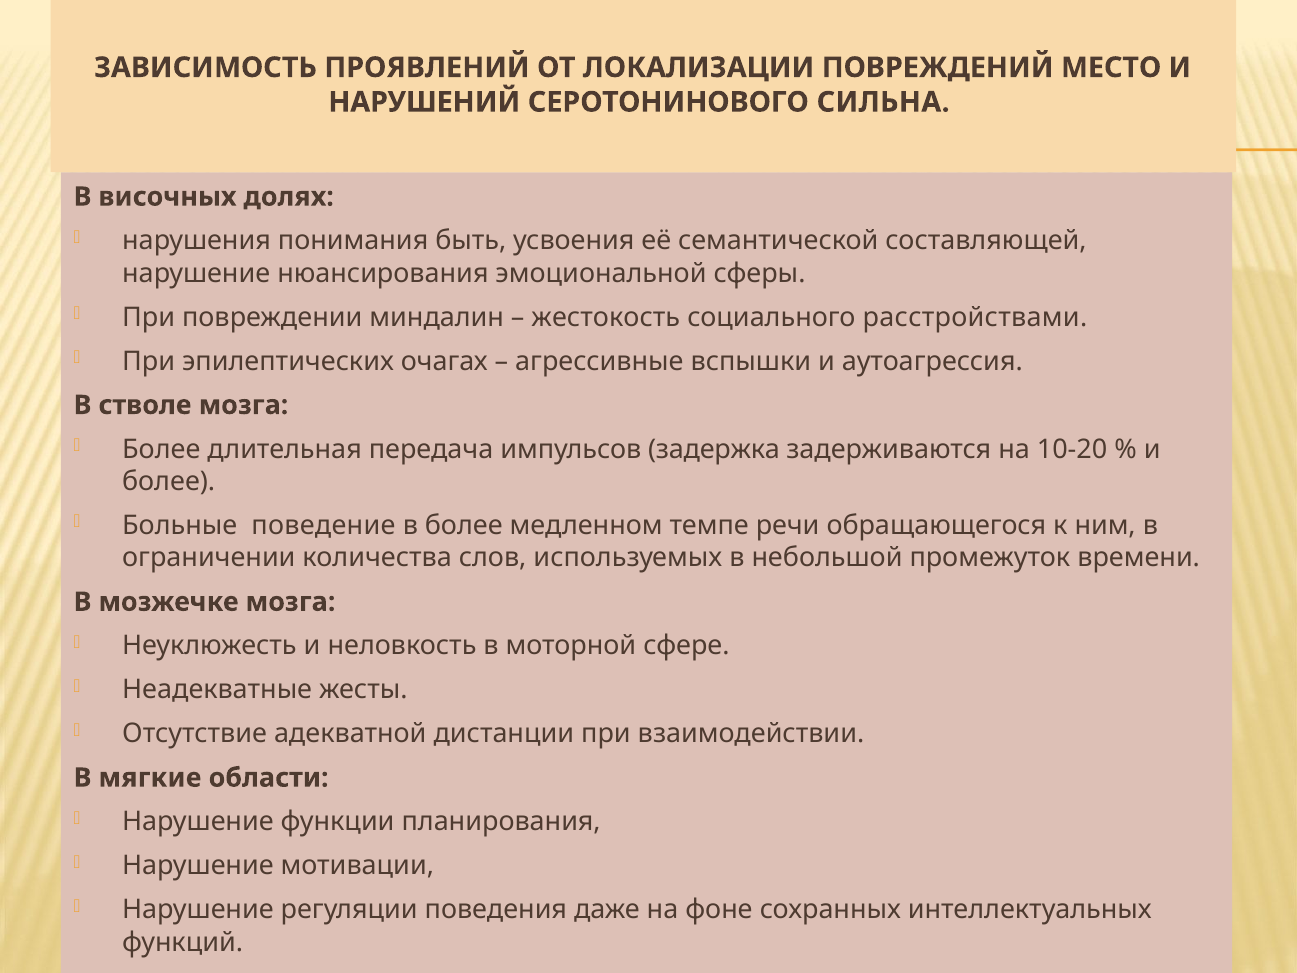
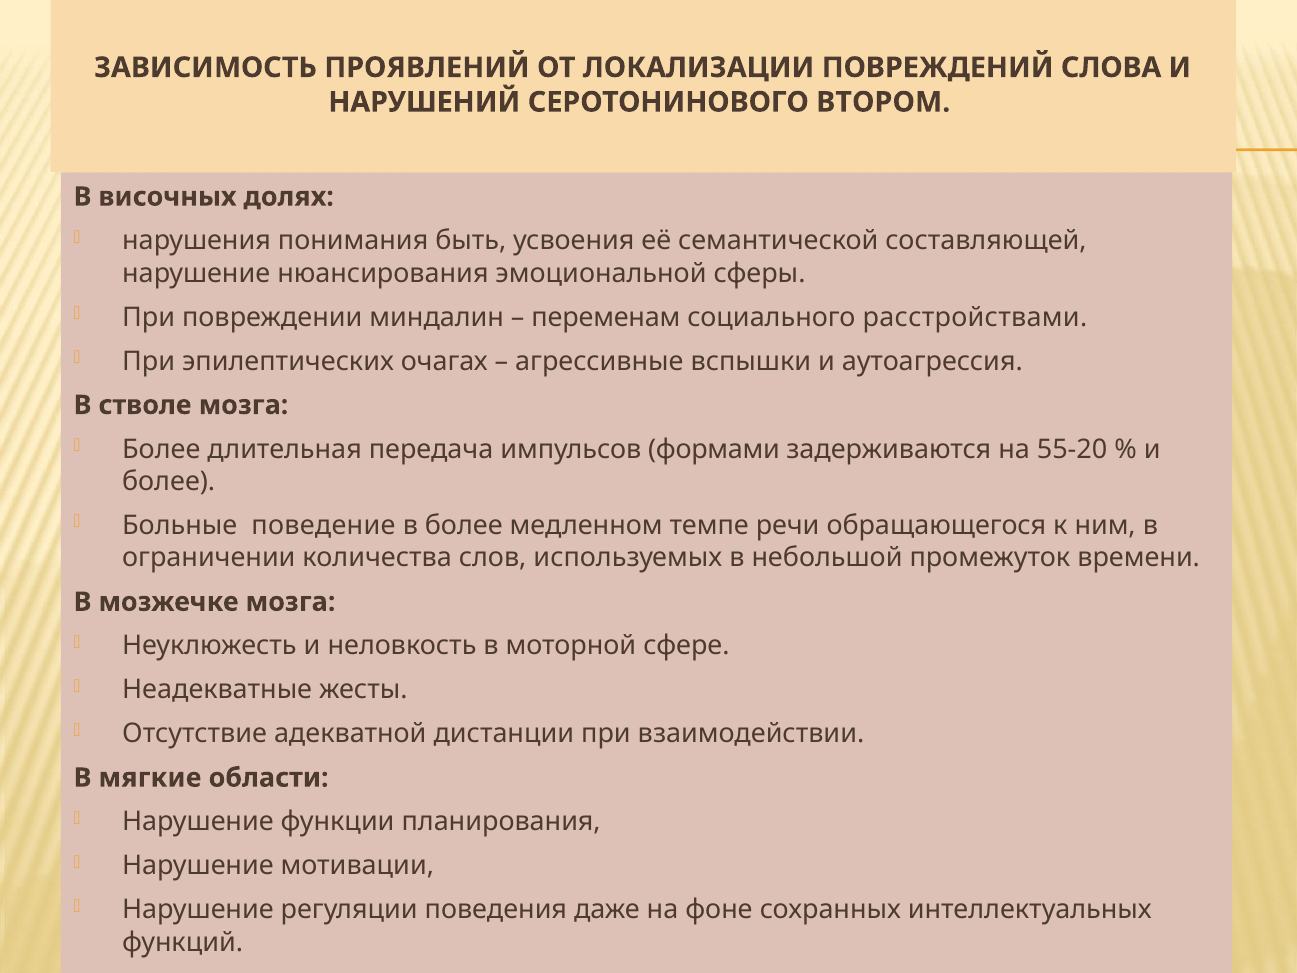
МЕСТО: МЕСТО -> СЛОВА
СИЛЬНА: СИЛЬНА -> ВТОРОМ
жестокость: жестокость -> переменам
задержка: задержка -> формами
10-20: 10-20 -> 55-20
